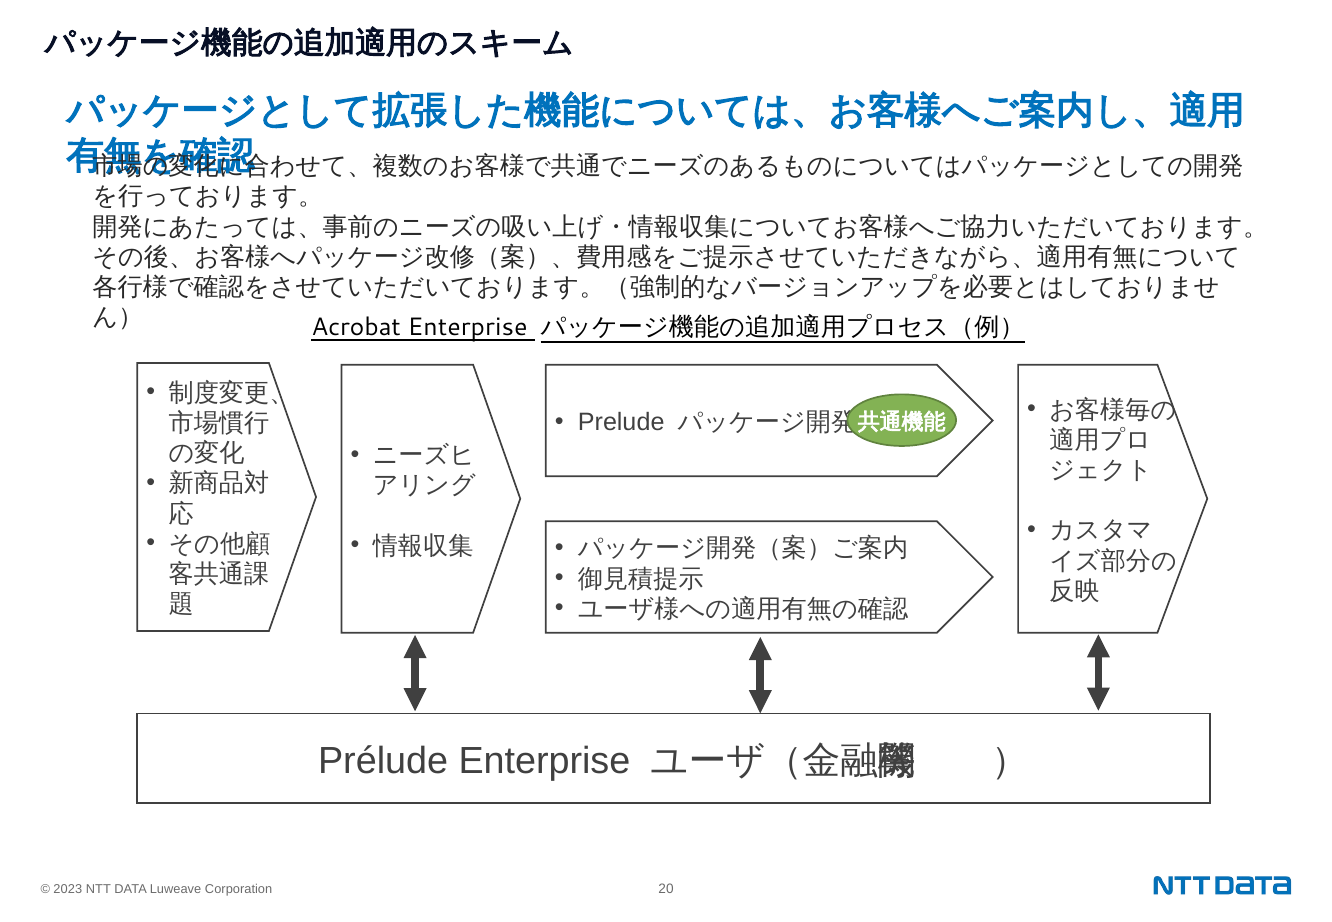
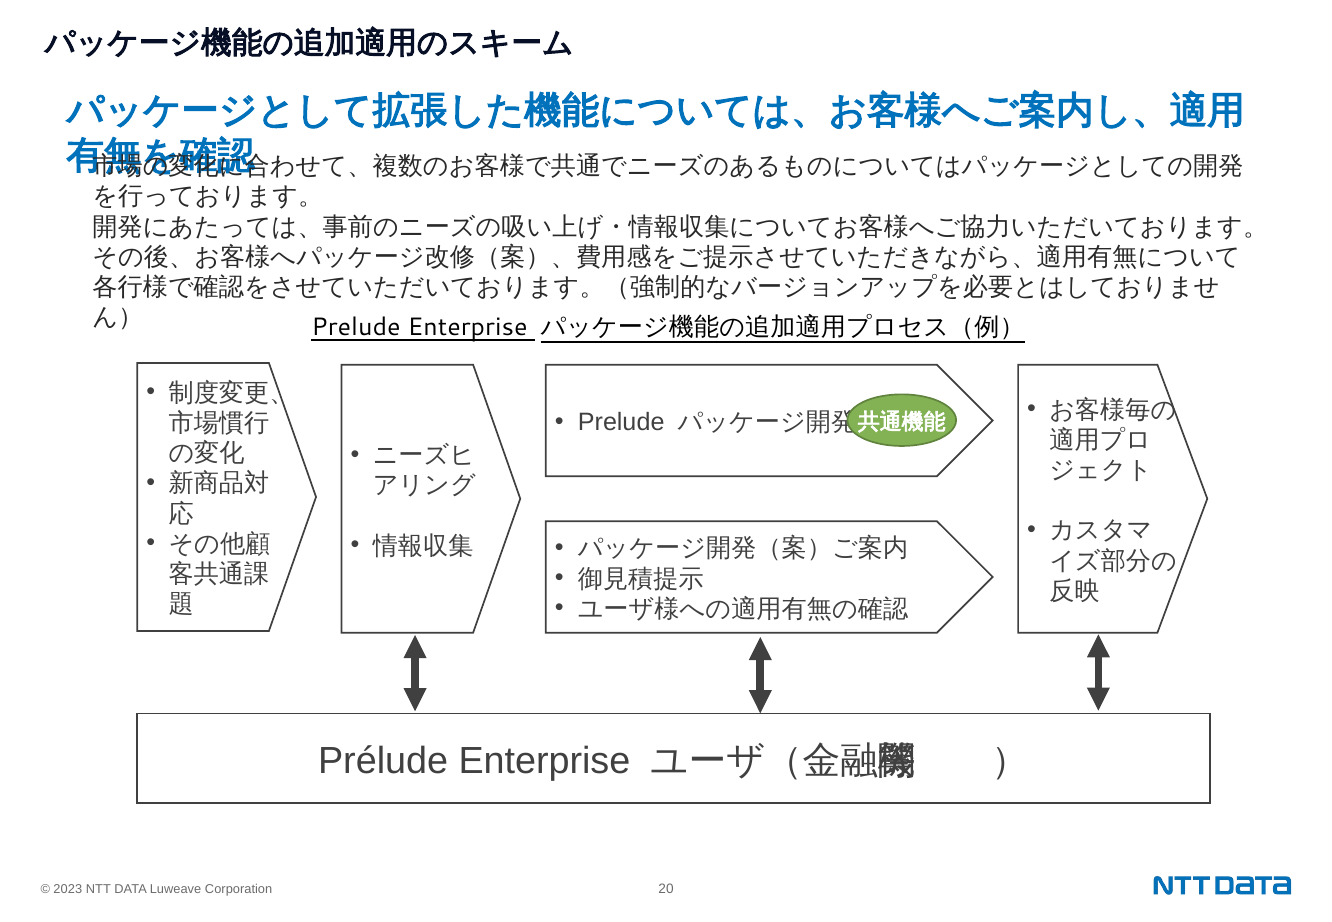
Acrobat at (356, 327): Acrobat -> Prelude
